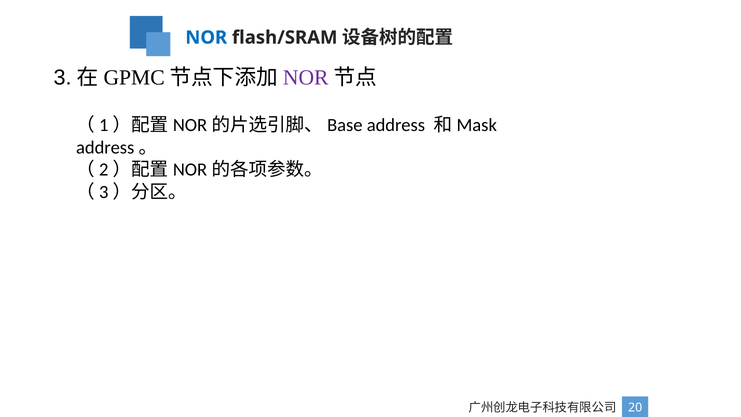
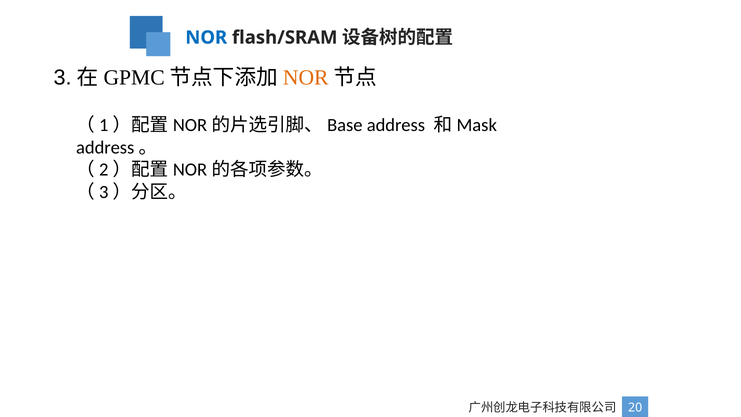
NOR at (306, 78) colour: purple -> orange
